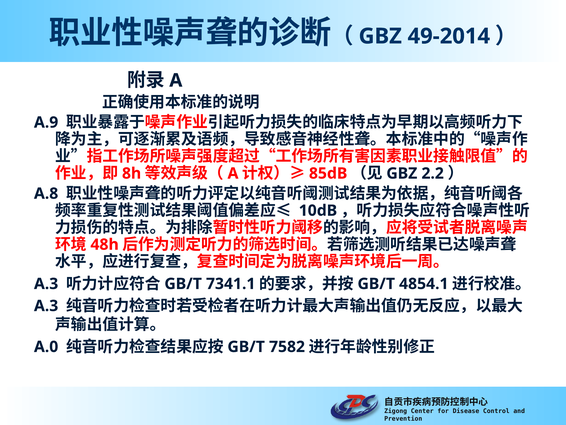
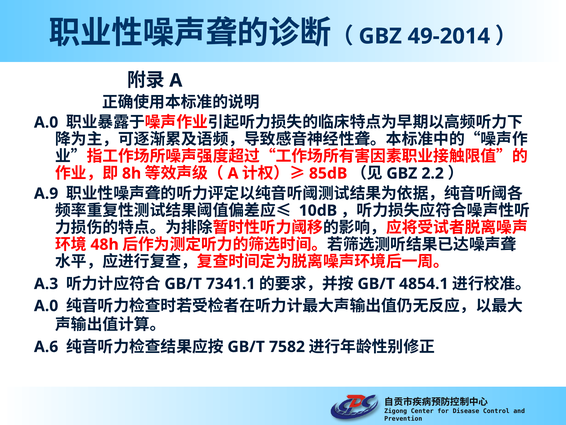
A.9 at (46, 122): A.9 -> A.0
A.8: A.8 -> A.9
A.3 at (46, 306): A.3 -> A.0
A.0: A.0 -> A.6
